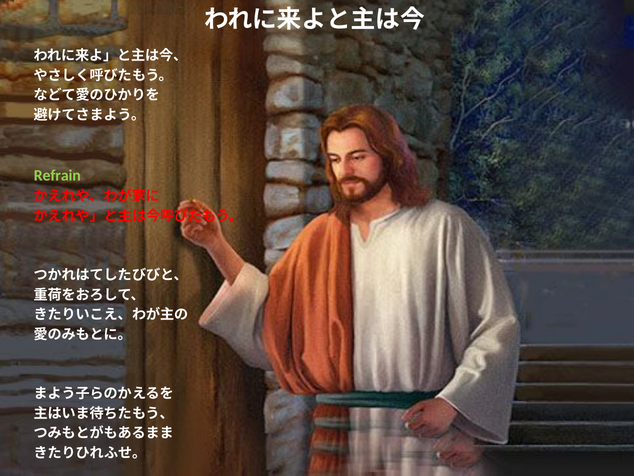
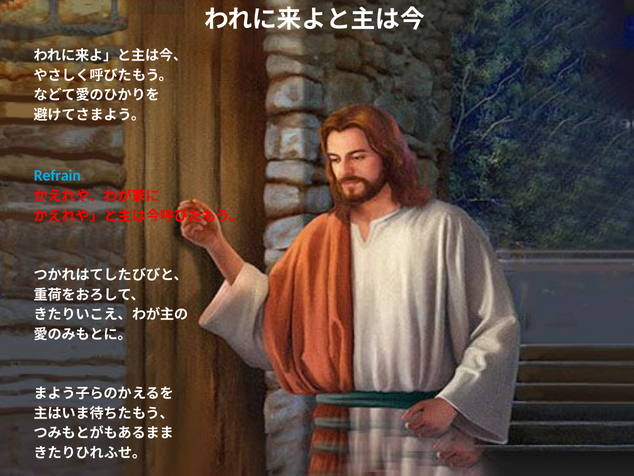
Refrain colour: light green -> light blue
